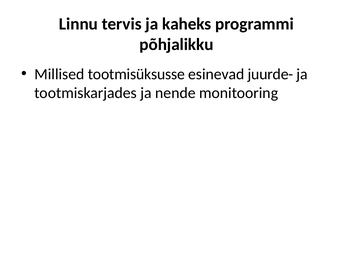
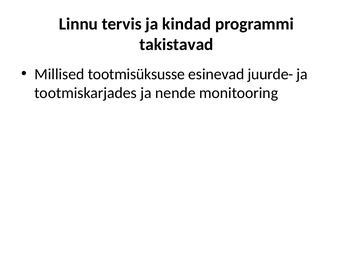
kaheks: kaheks -> kindad
põhjalikku: põhjalikku -> takistavad
